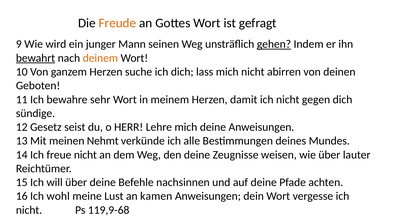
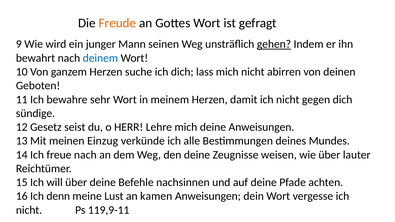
bewahrt underline: present -> none
deinem colour: orange -> blue
Nehmt: Nehmt -> Einzug
freue nicht: nicht -> nach
wohl: wohl -> denn
119,9-68: 119,9-68 -> 119,9-11
